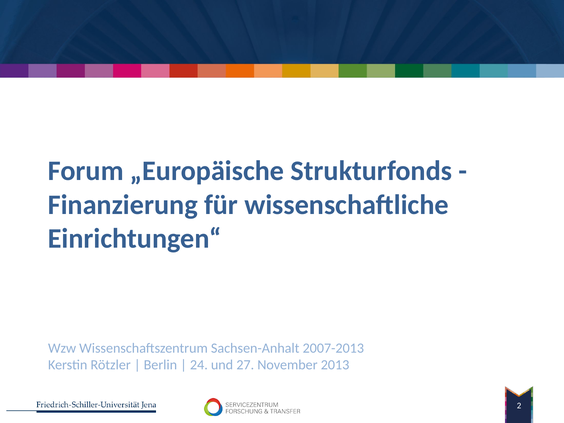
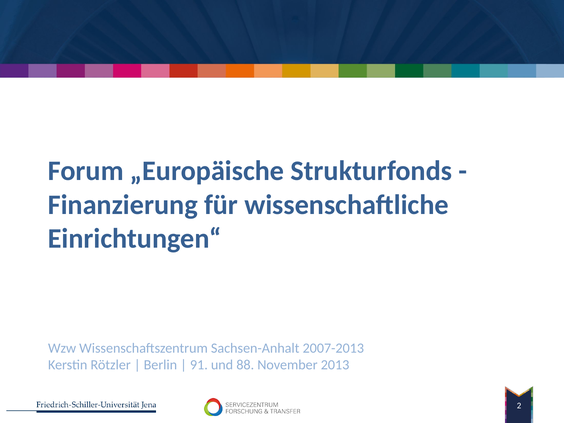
24: 24 -> 91
27: 27 -> 88
